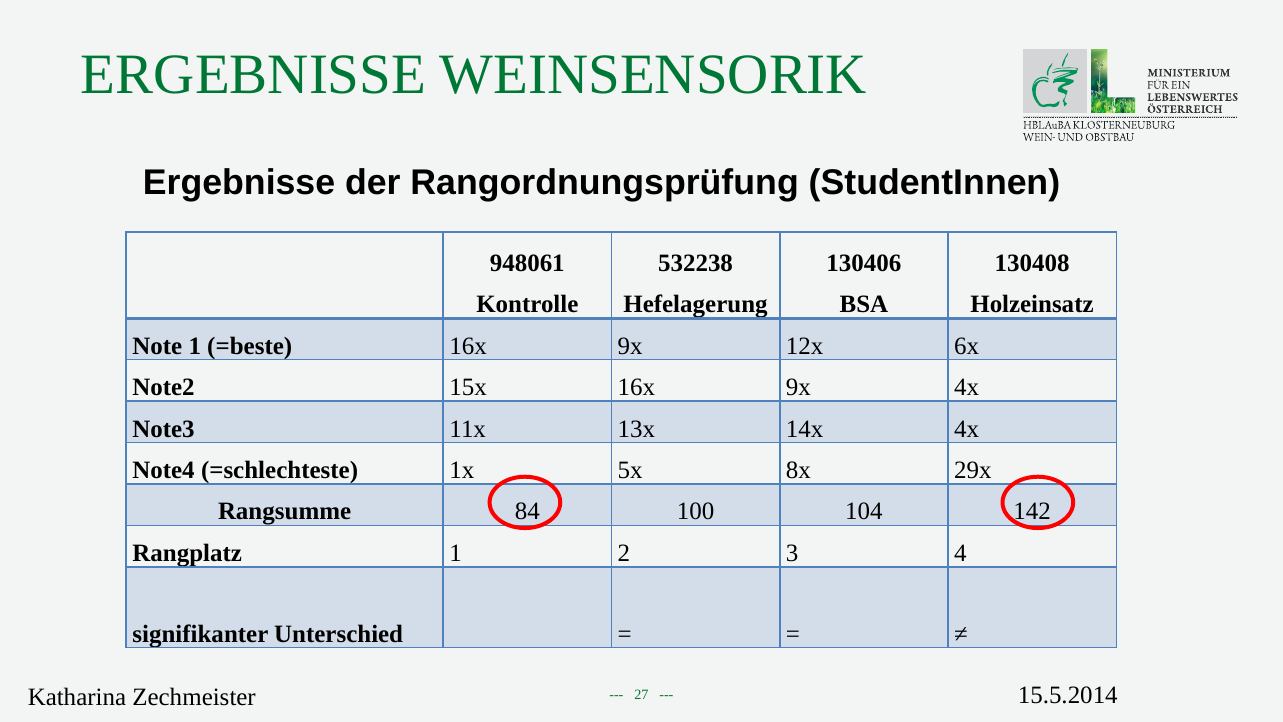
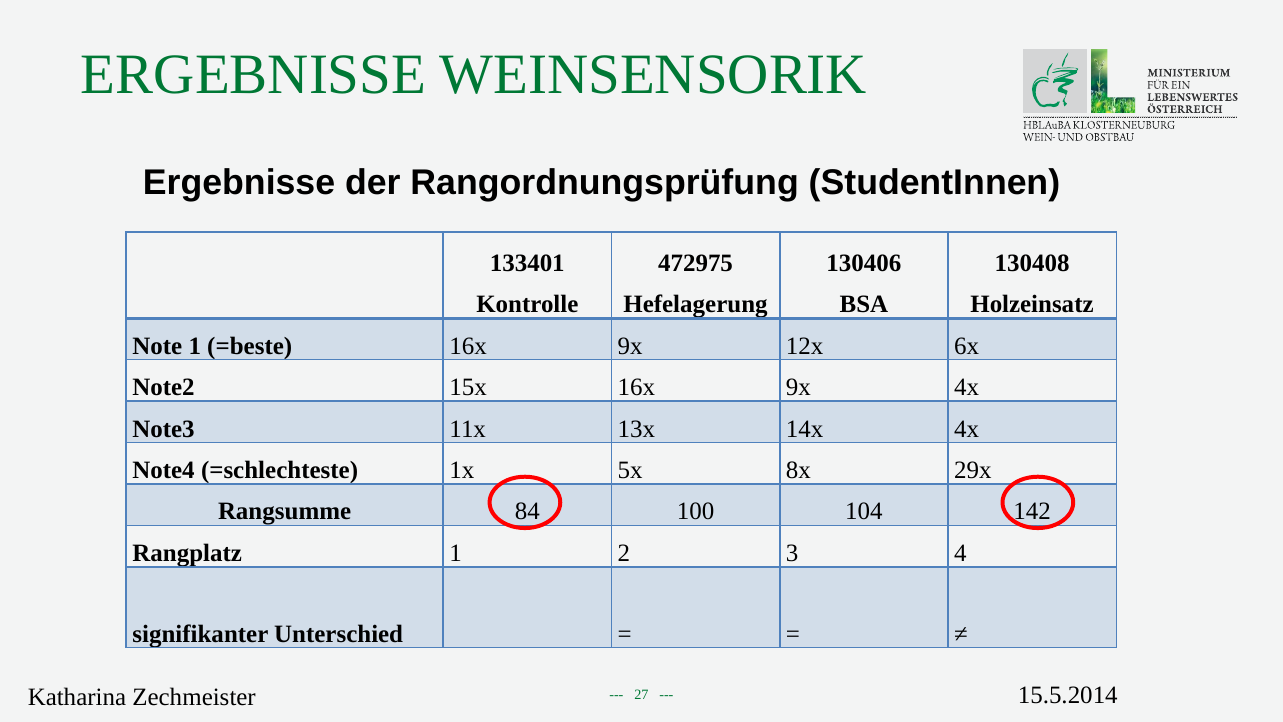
948061: 948061 -> 133401
532238: 532238 -> 472975
